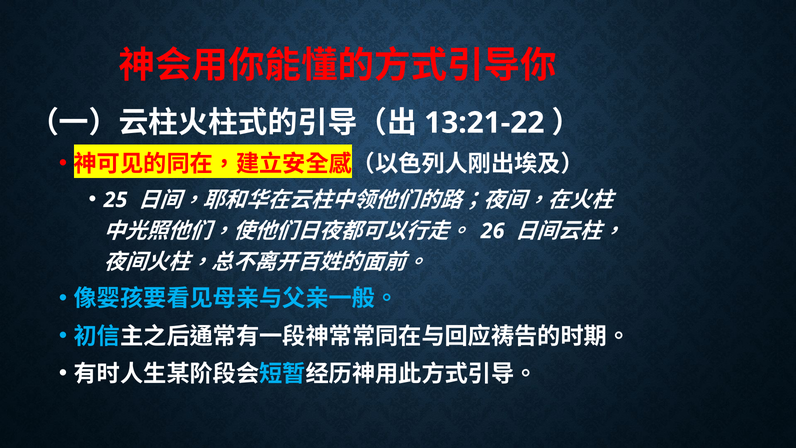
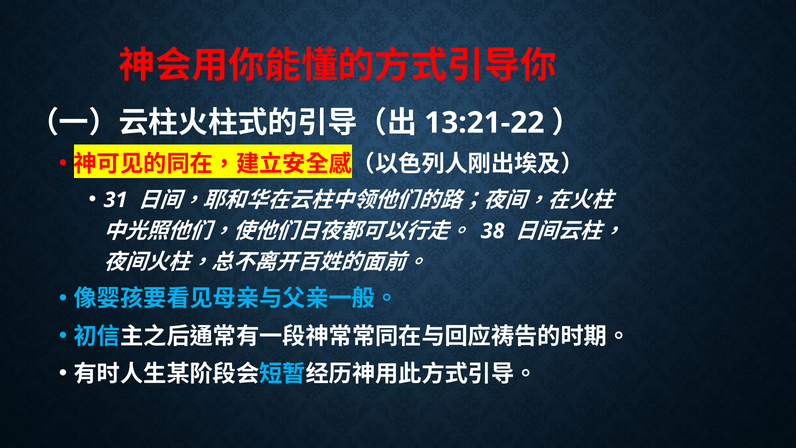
25: 25 -> 31
26: 26 -> 38
